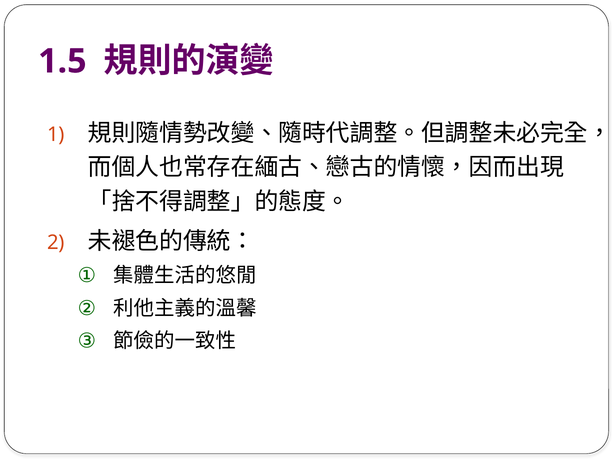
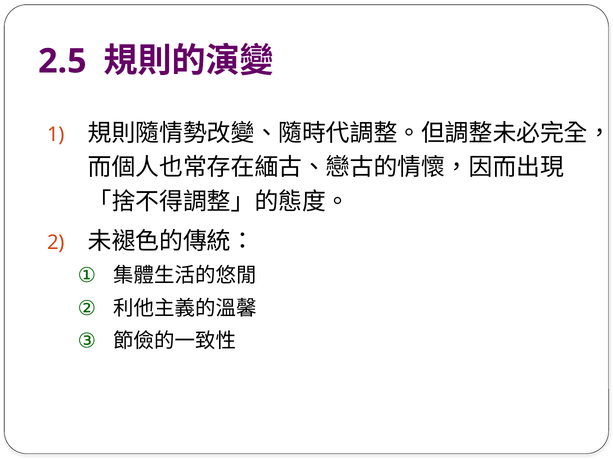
1.5: 1.5 -> 2.5
